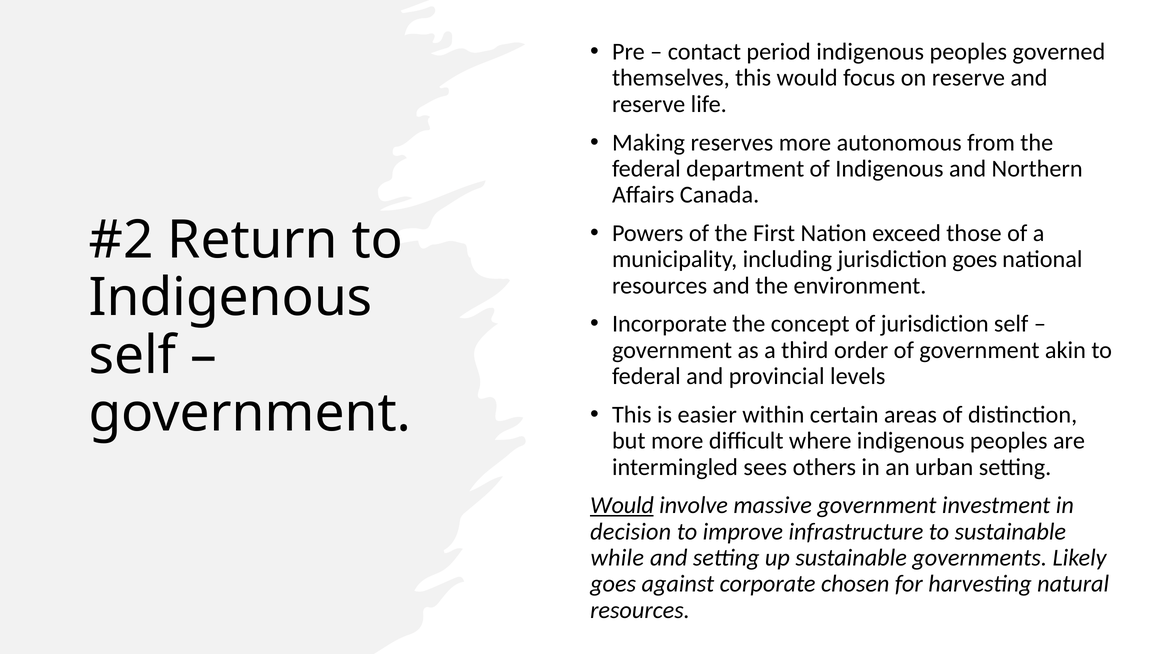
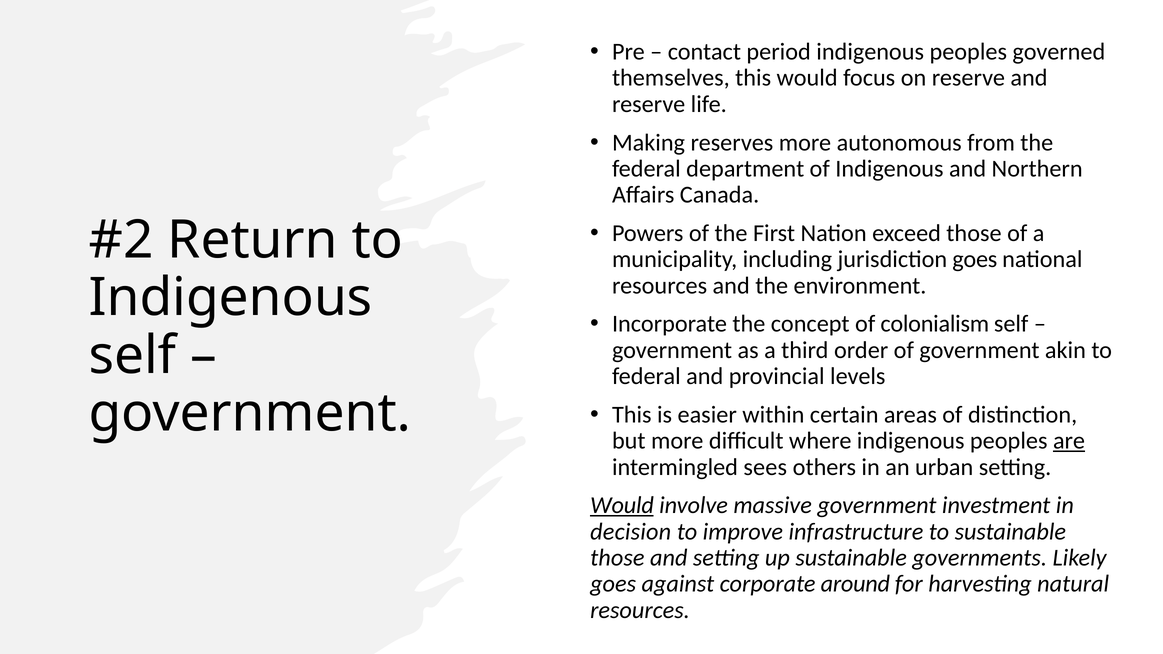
of jurisdiction: jurisdiction -> colonialism
are underline: none -> present
while at (617, 558): while -> those
chosen: chosen -> around
